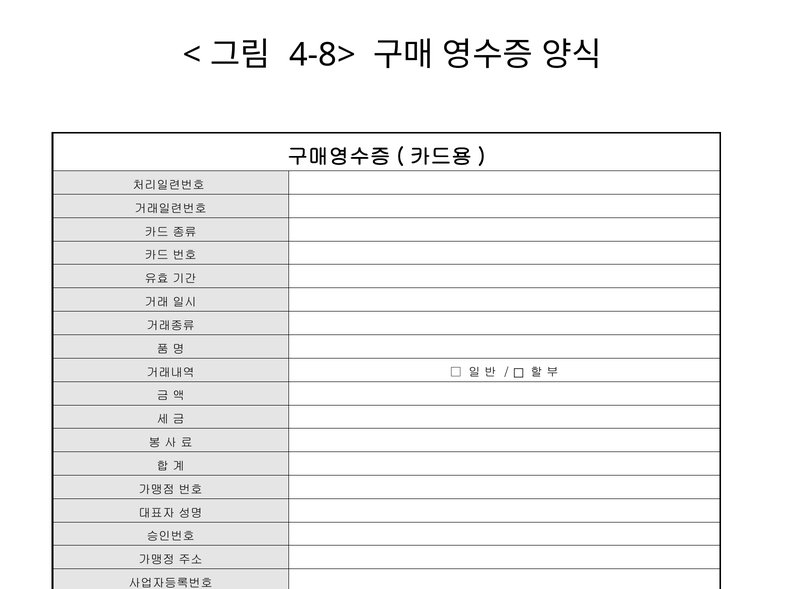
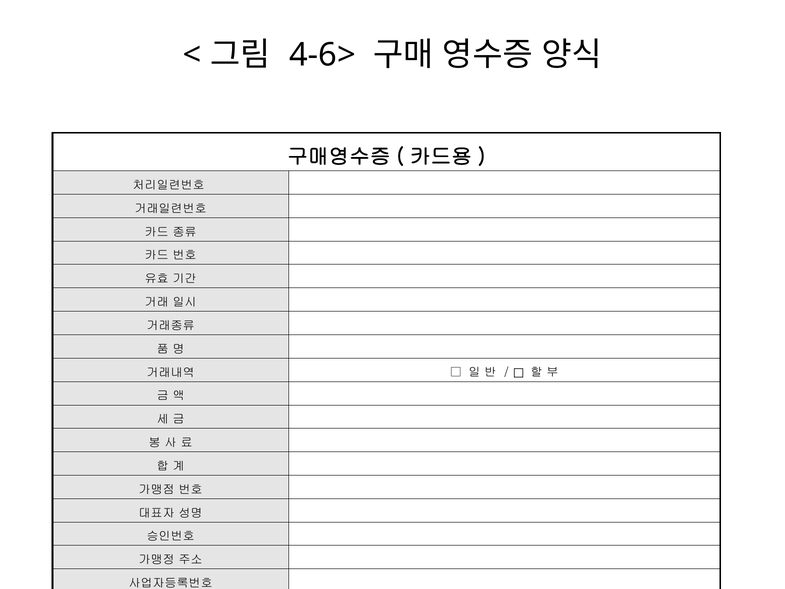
4-8>: 4-8> -> 4-6>
